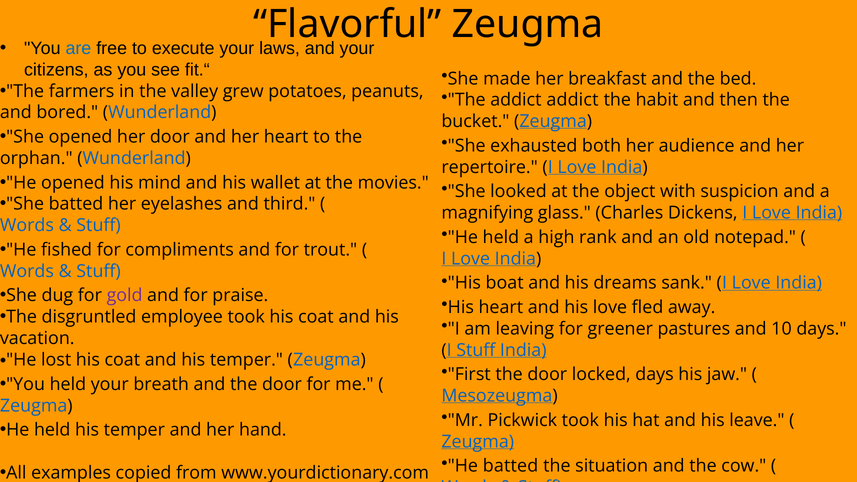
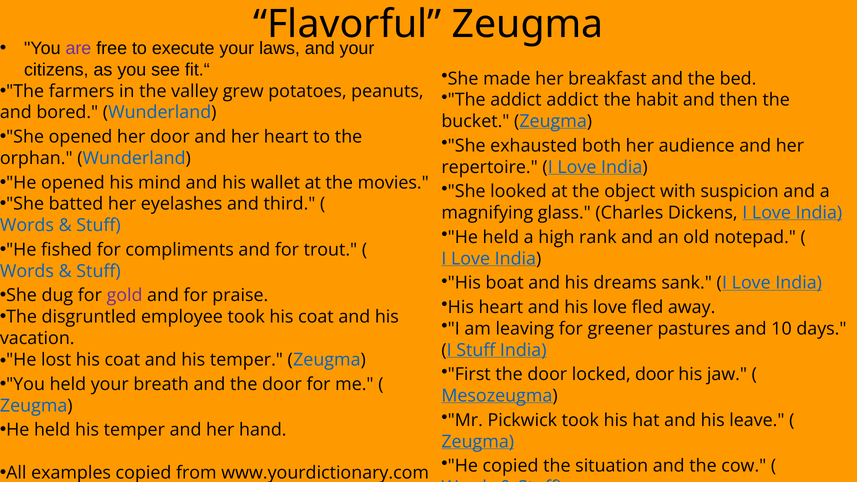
are colour: blue -> purple
locked days: days -> door
He batted: batted -> copied
